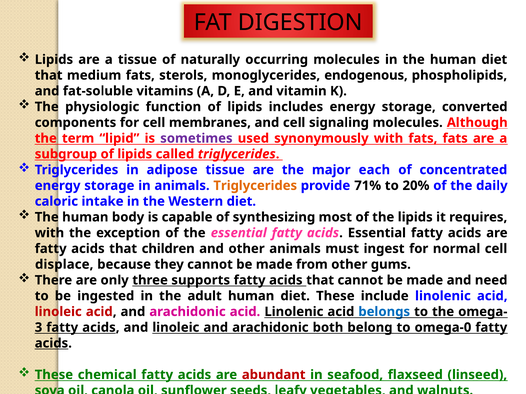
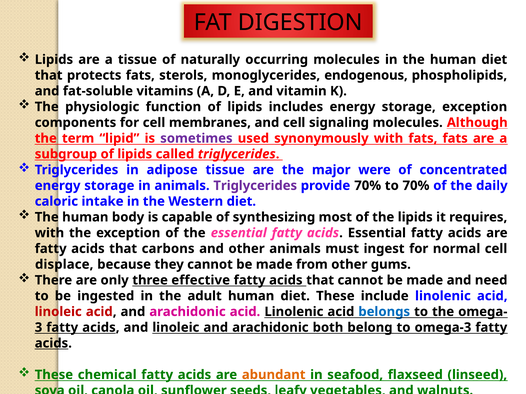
medium: medium -> protects
storage converted: converted -> exception
each: each -> were
Triglycerides at (255, 186) colour: orange -> purple
provide 71%: 71% -> 70%
to 20%: 20% -> 70%
children: children -> carbons
supports: supports -> effective
omega-0: omega-0 -> omega-3
abundant colour: red -> orange
